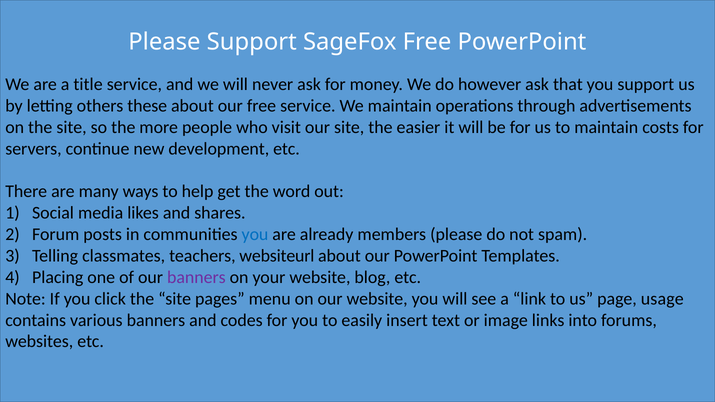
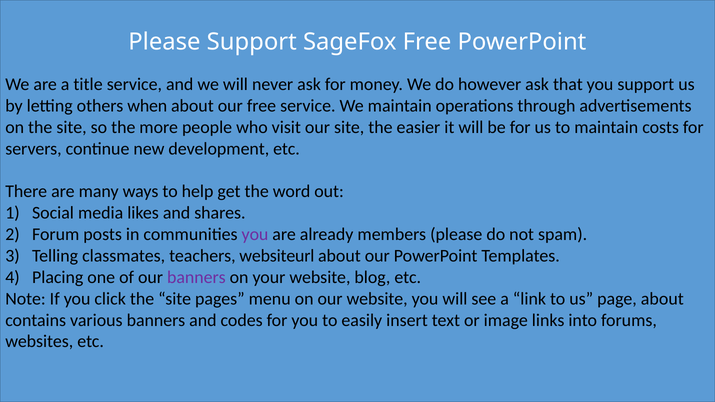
these: these -> when
you at (255, 235) colour: blue -> purple
page usage: usage -> about
